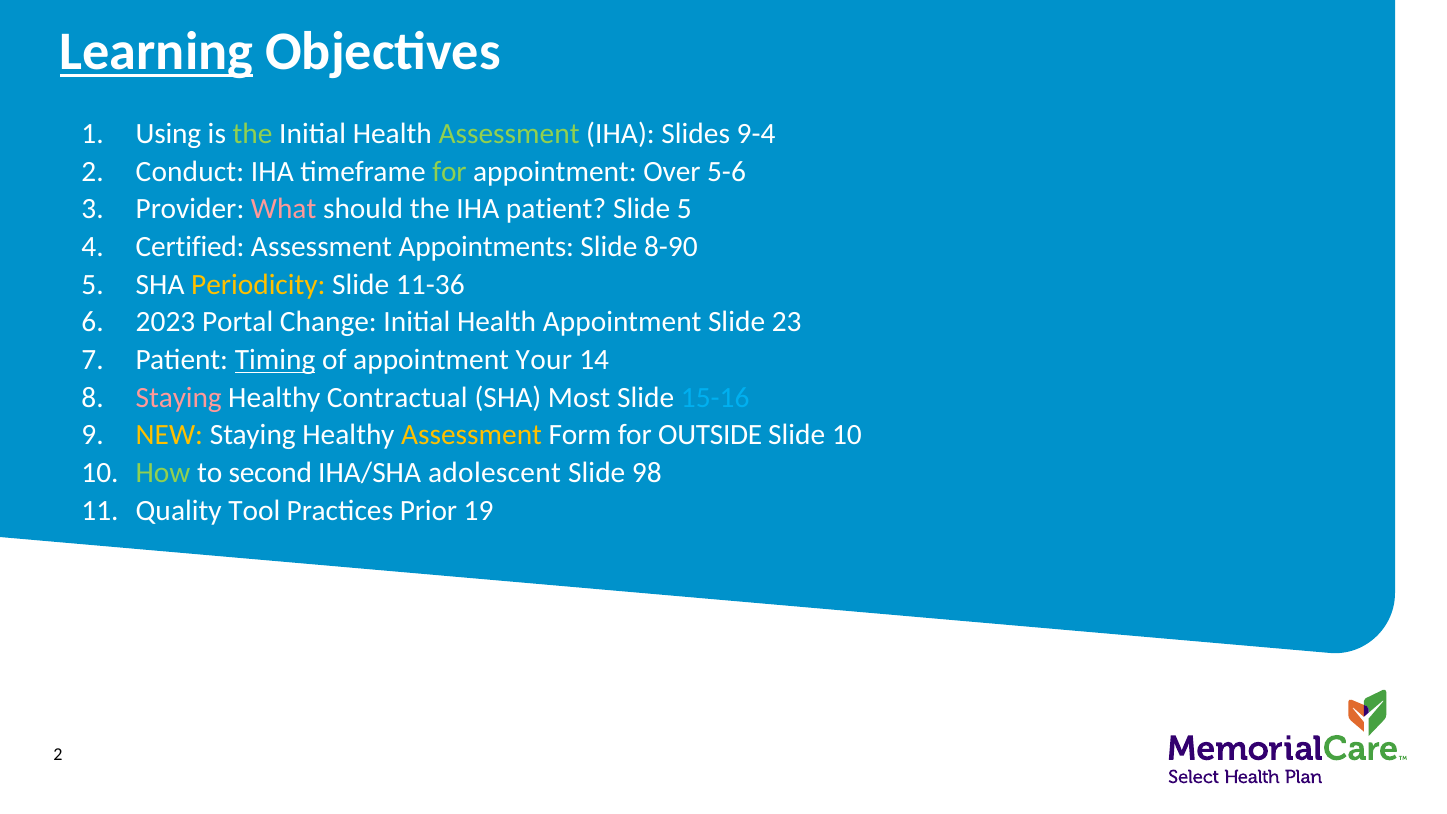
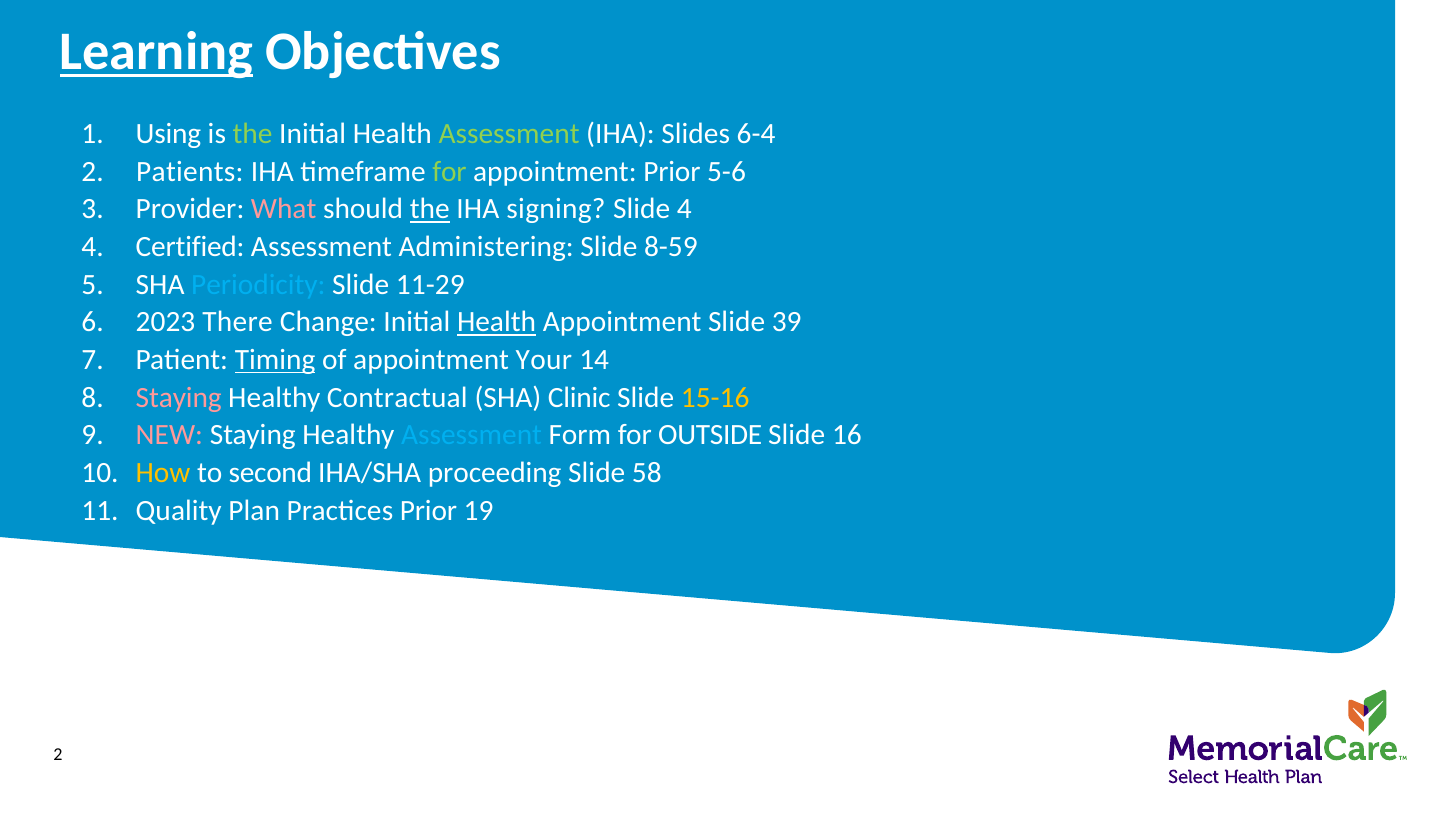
9-4: 9-4 -> 6-4
Conduct: Conduct -> Patients
appointment Over: Over -> Prior
the at (430, 209) underline: none -> present
IHA patient: patient -> signing
Slide 5: 5 -> 4
Appointments: Appointments -> Administering
8-90: 8-90 -> 8-59
Periodicity colour: yellow -> light blue
11-36: 11-36 -> 11-29
Portal: Portal -> There
Health at (497, 322) underline: none -> present
23: 23 -> 39
Most: Most -> Clinic
15-16 colour: light blue -> yellow
NEW colour: yellow -> pink
Assessment at (472, 435) colour: yellow -> light blue
Slide 10: 10 -> 16
How colour: light green -> yellow
adolescent: adolescent -> proceeding
98: 98 -> 58
Tool: Tool -> Plan
